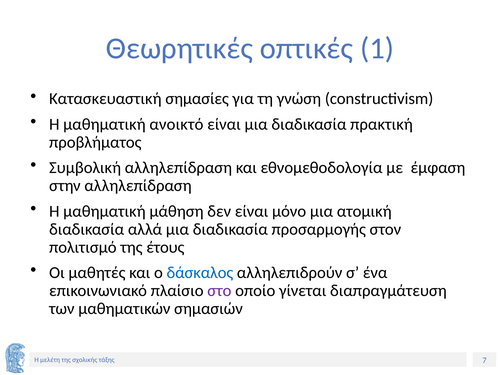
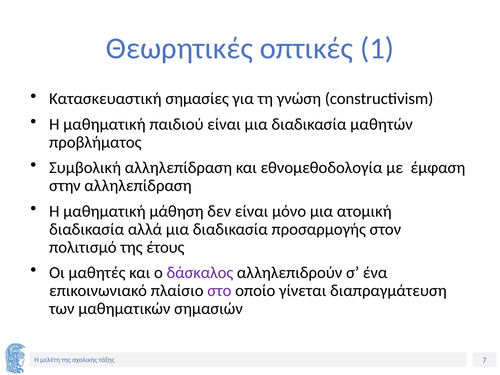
ανοικτό: ανοικτό -> παιδιού
πρακτική: πρακτική -> μαθητών
δάσκαλος colour: blue -> purple
